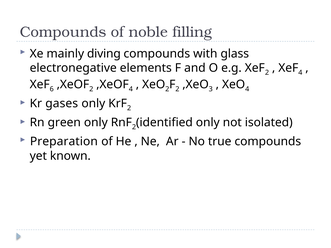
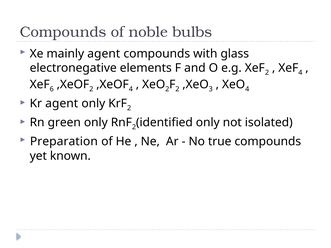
filling: filling -> bulbs
mainly diving: diving -> agent
Kr gases: gases -> agent
